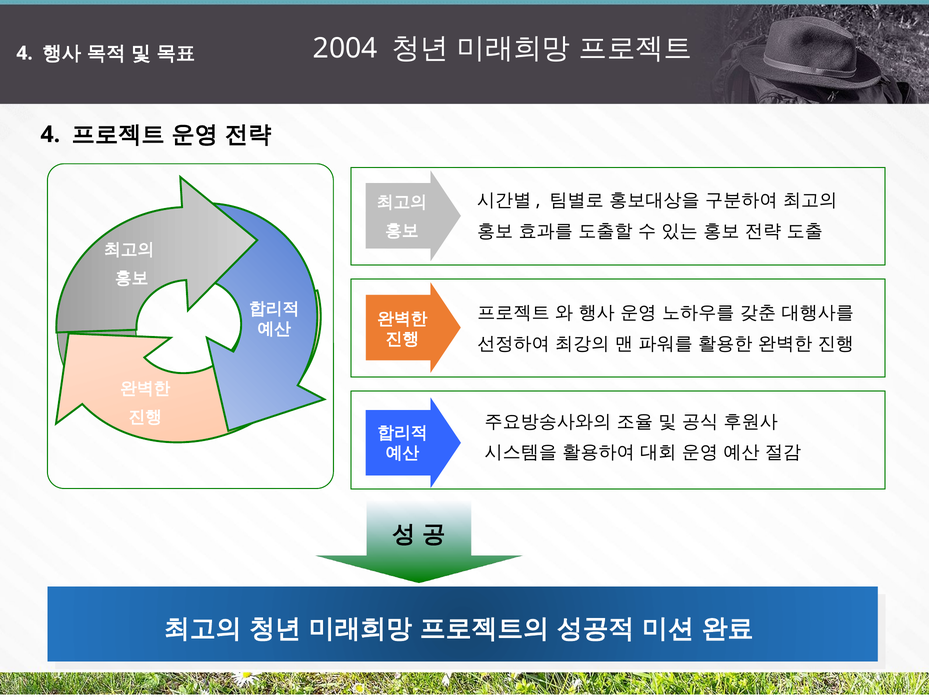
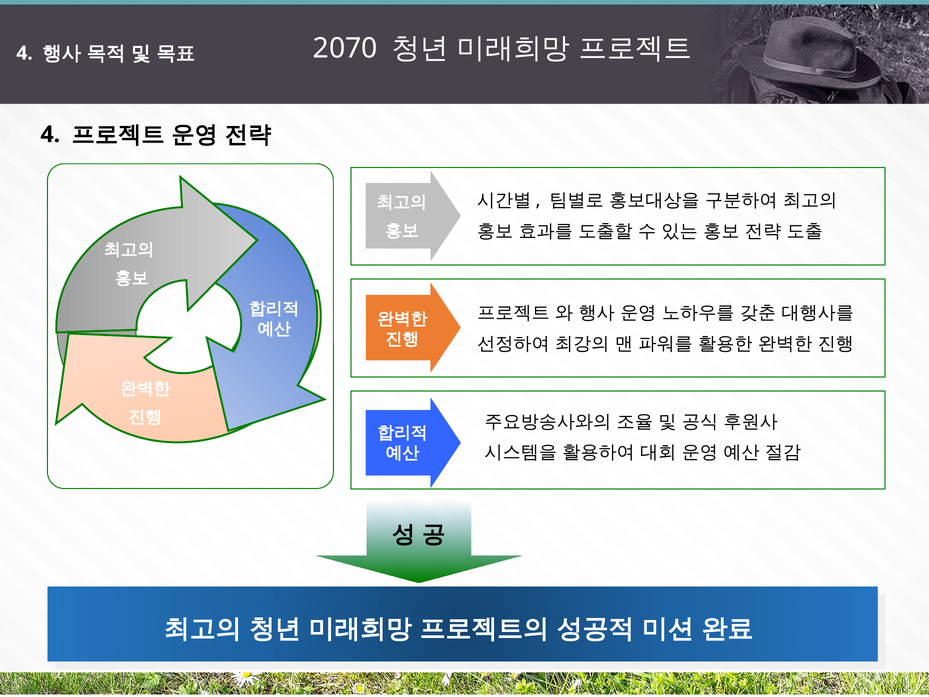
2004: 2004 -> 2070
